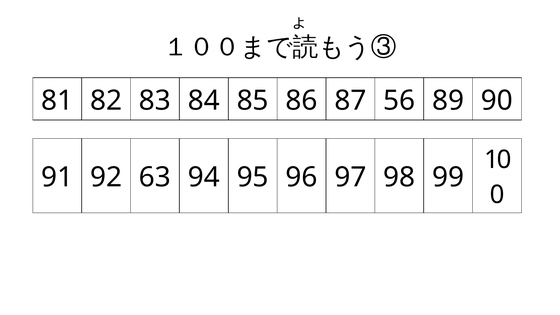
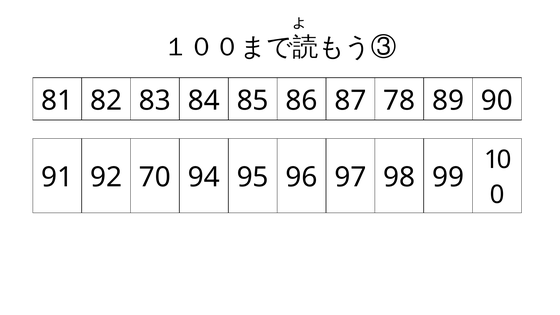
56: 56 -> 78
63: 63 -> 70
